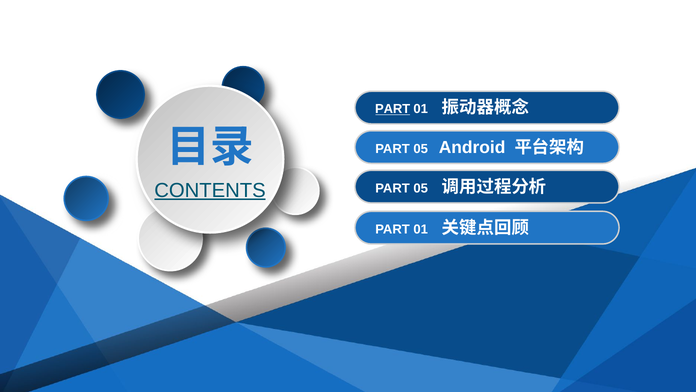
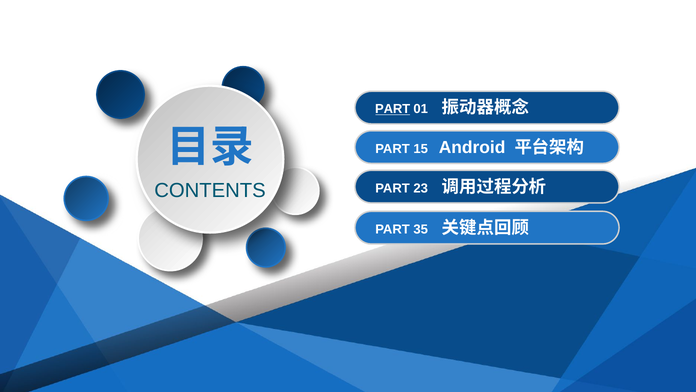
05 at (421, 149): 05 -> 15
CONTENTS underline: present -> none
05 at (421, 188): 05 -> 23
01 at (421, 229): 01 -> 35
